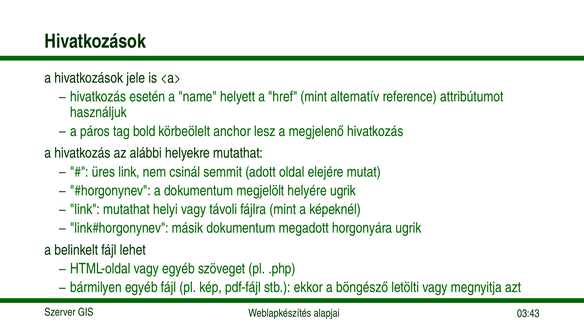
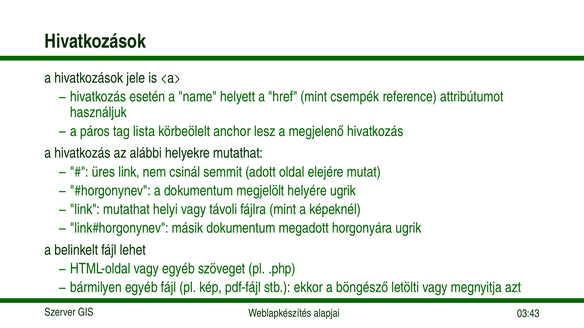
alternatív: alternatív -> csempék
bold: bold -> lista
